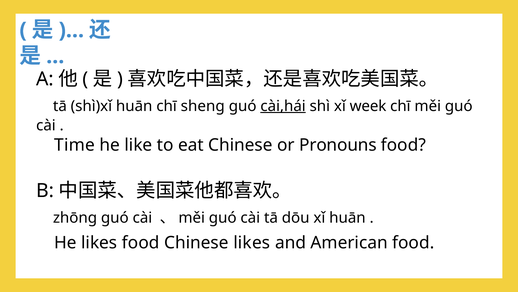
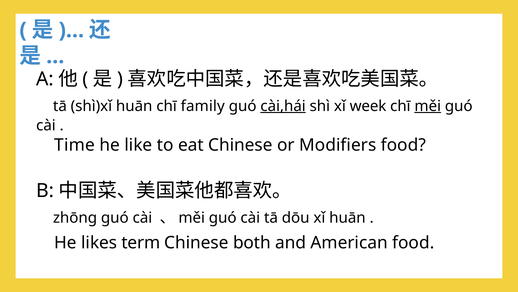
sheng: sheng -> family
měi at (428, 106) underline: none -> present
Pronouns: Pronouns -> Modifiers
likes food: food -> term
Chinese likes: likes -> both
